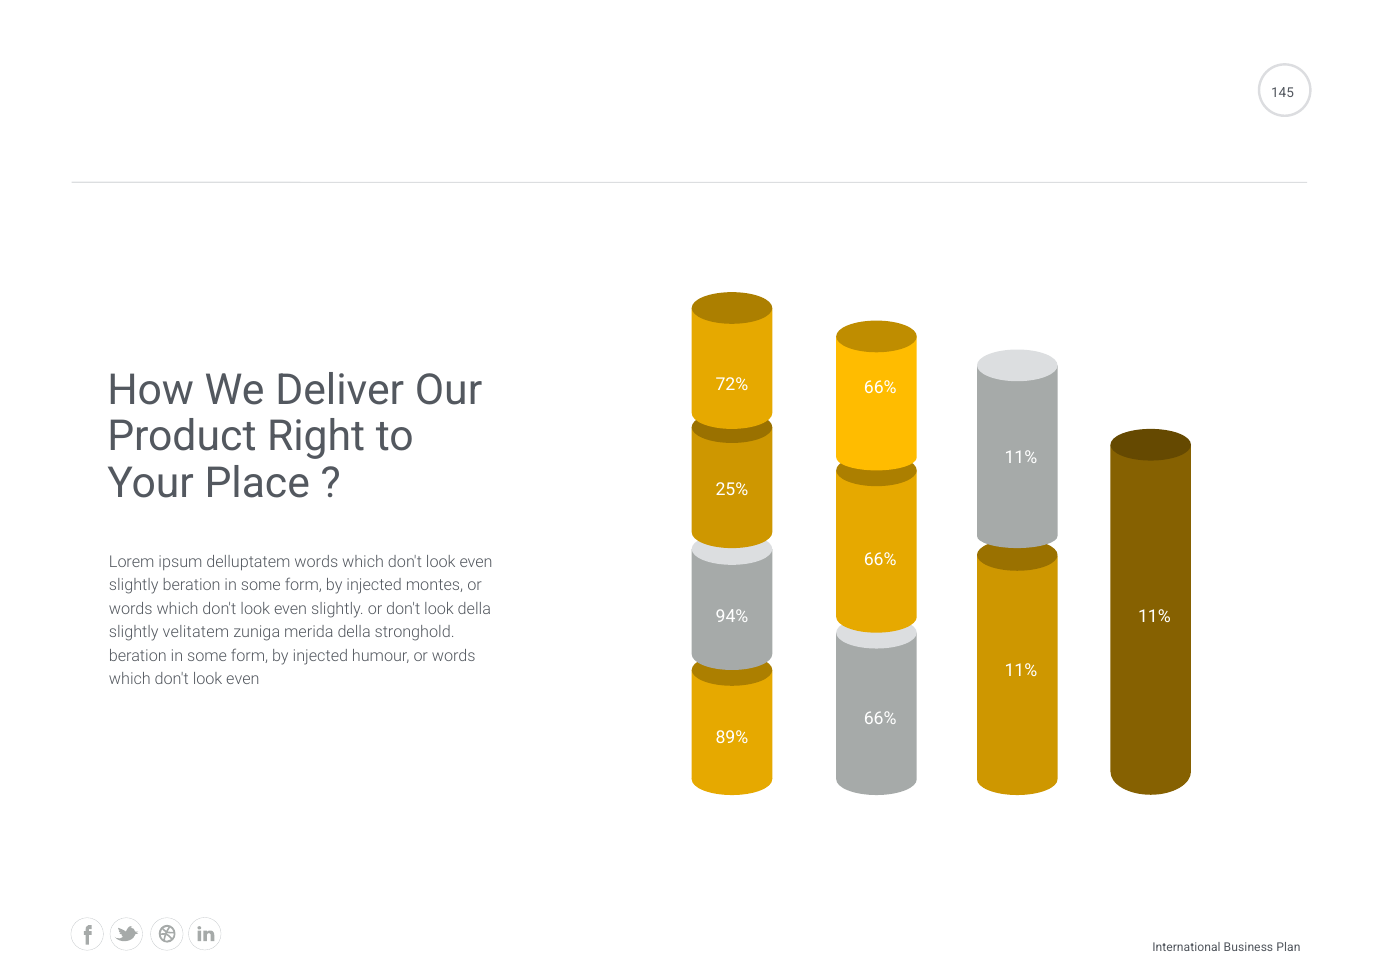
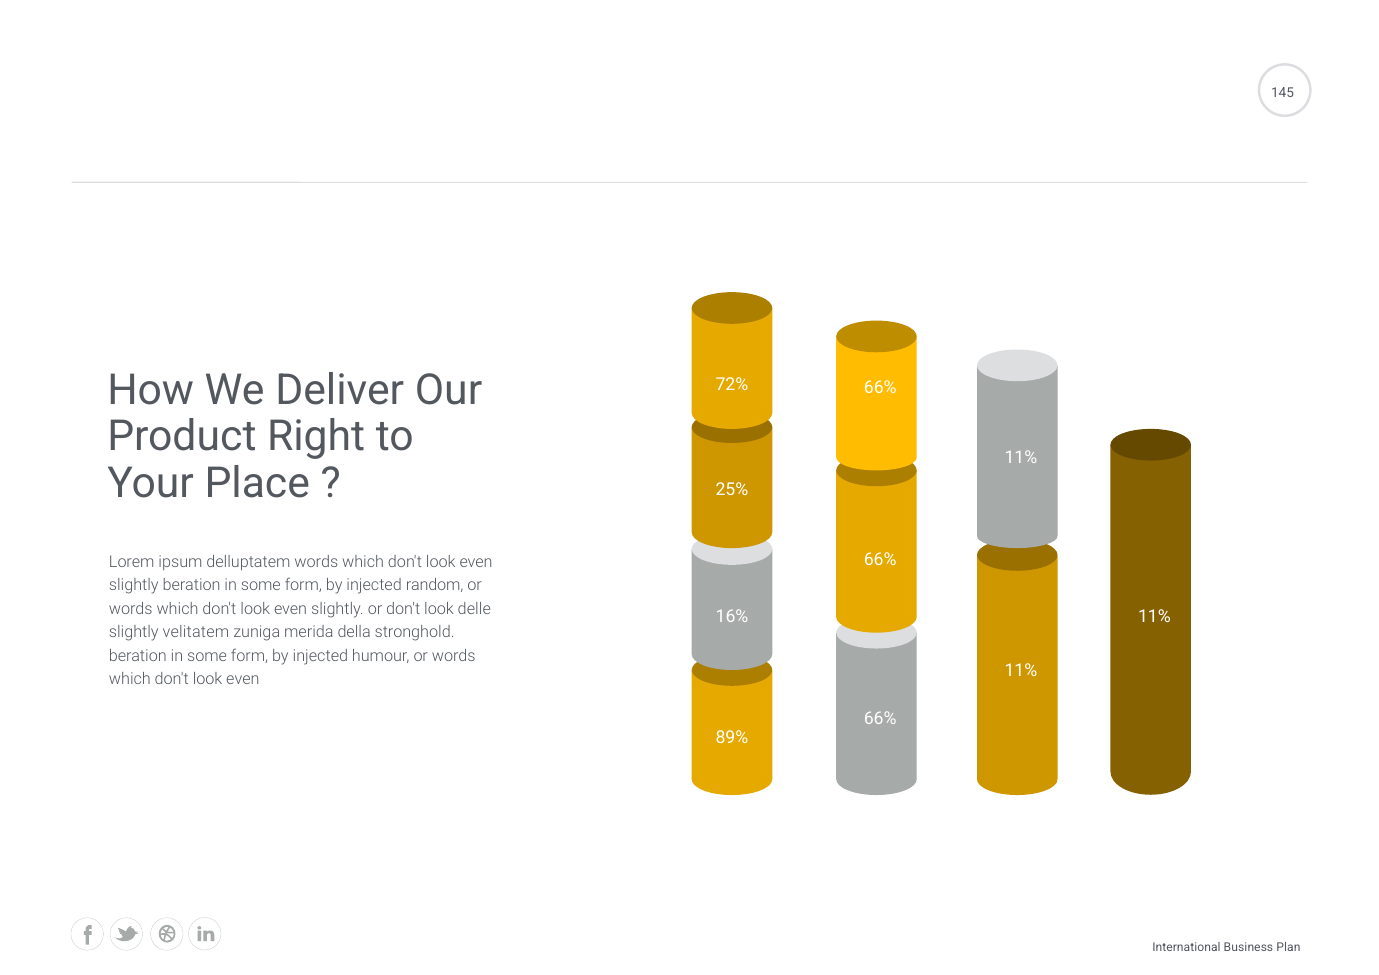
montes: montes -> random
look della: della -> delle
94%: 94% -> 16%
